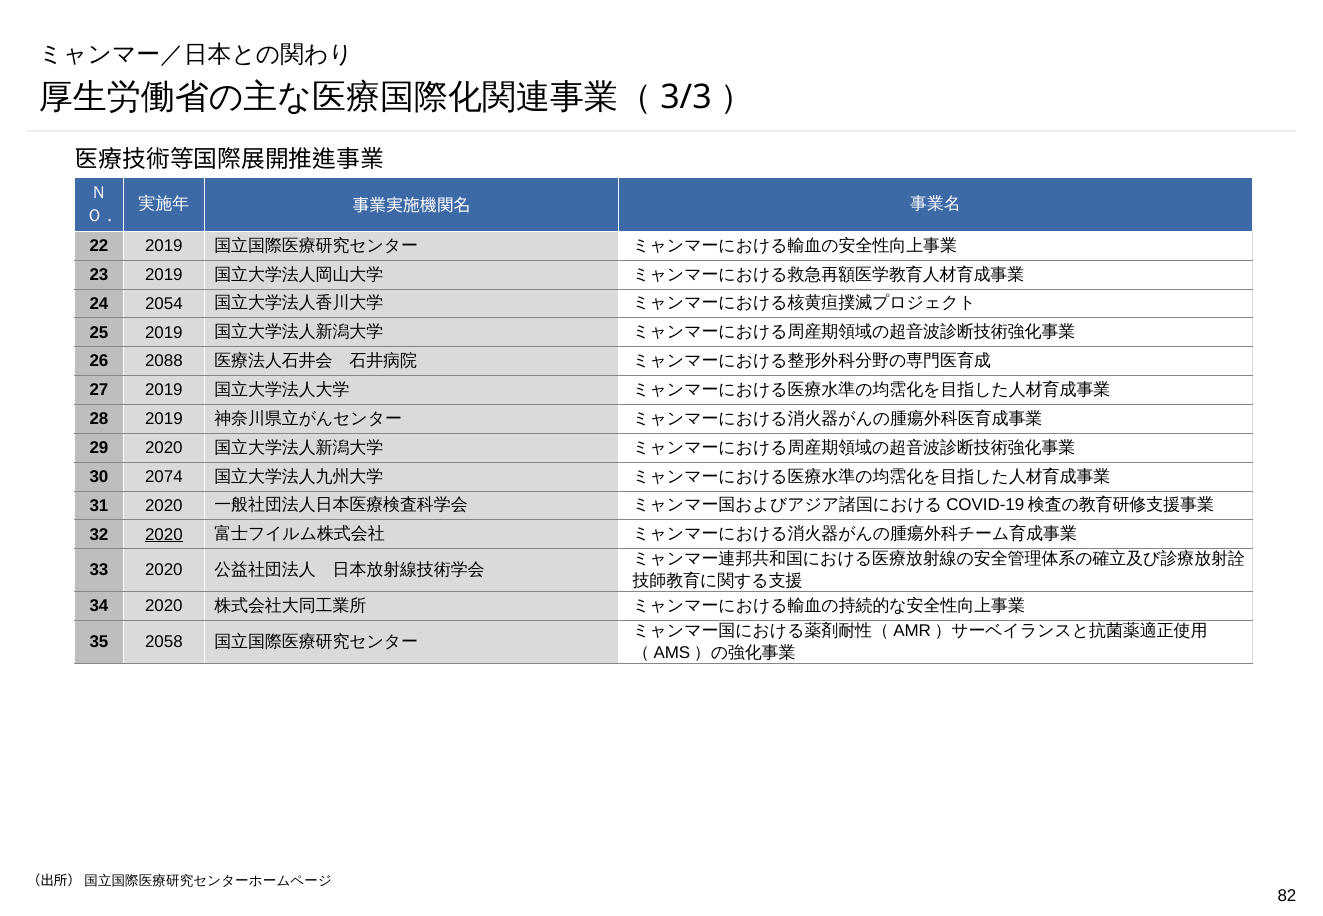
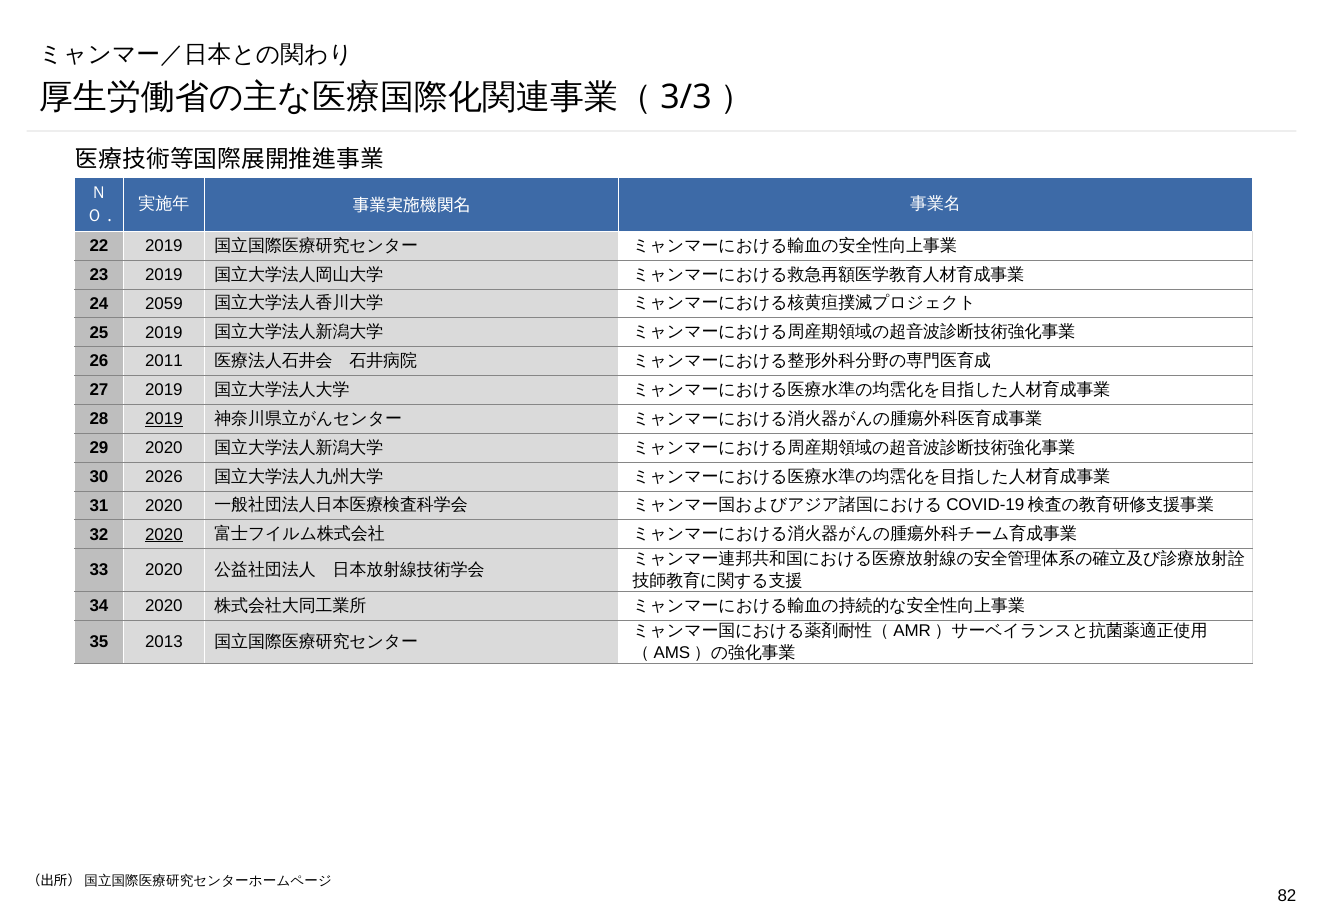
2054: 2054 -> 2059
2088: 2088 -> 2011
2019 at (164, 419) underline: none -> present
2074: 2074 -> 2026
2058: 2058 -> 2013
